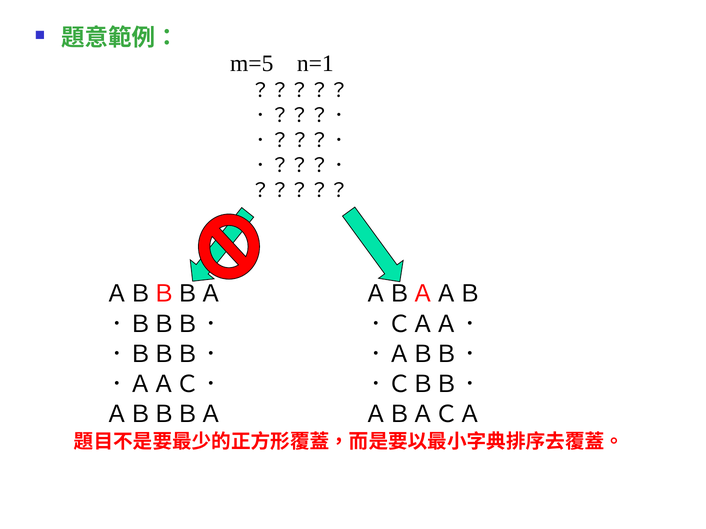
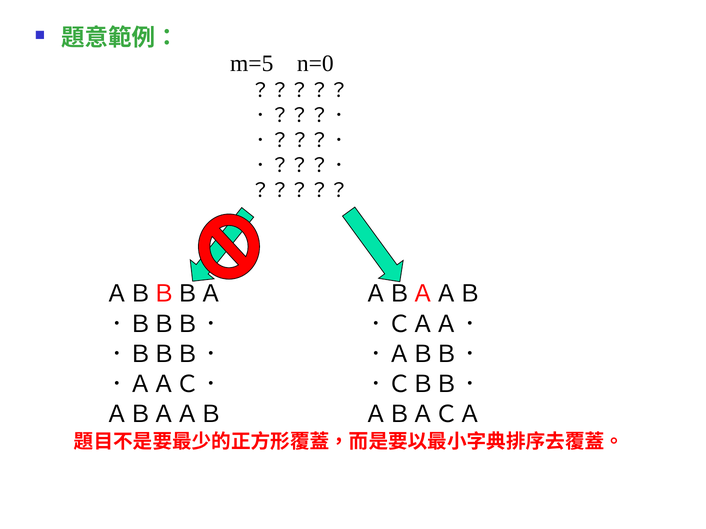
n=1: n=1 -> n=0
ＡＢＢＢＡ at (164, 415): ＡＢＢＢＡ -> ＡＢＡＡＢ
